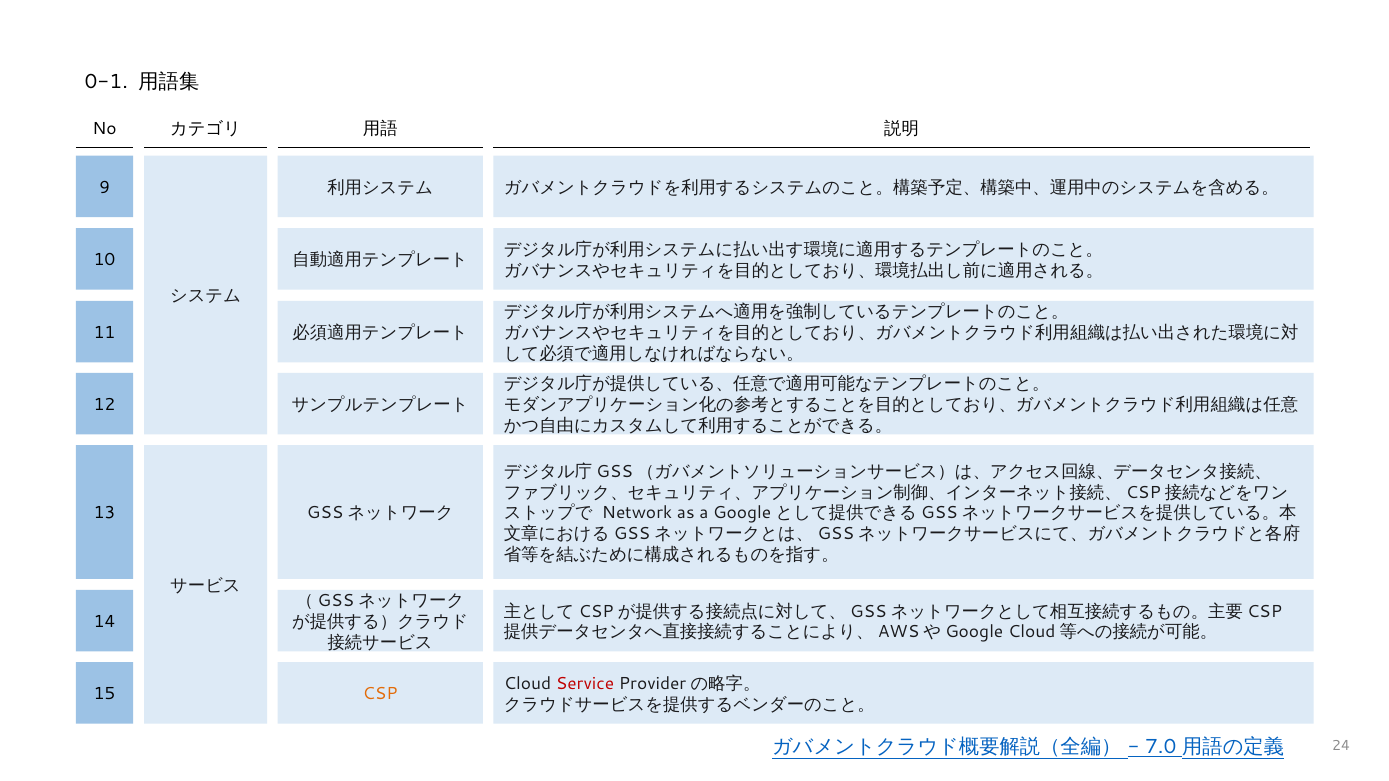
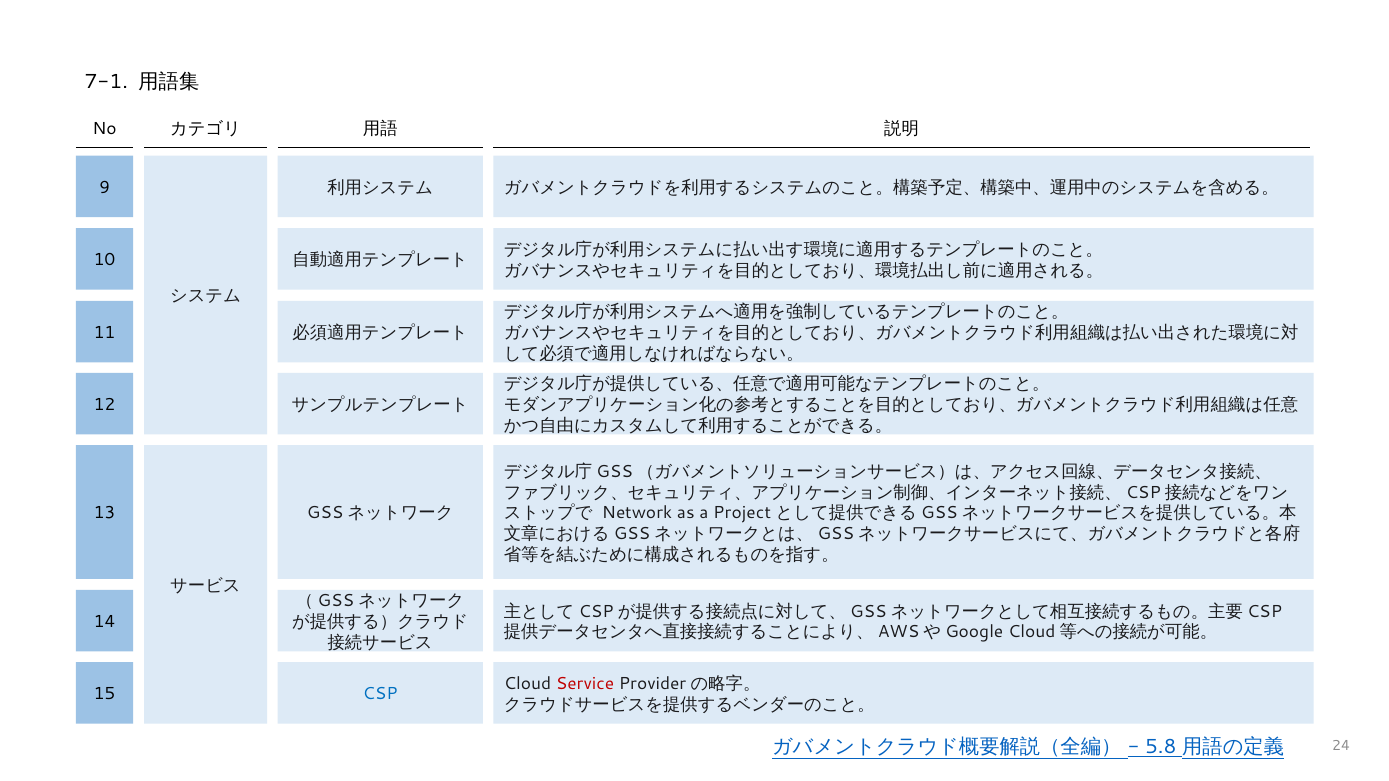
0-1: 0-1 -> 7-1
Google: Google -> Project
CSP colour: orange -> blue
7.0: 7.0 -> 5.8
